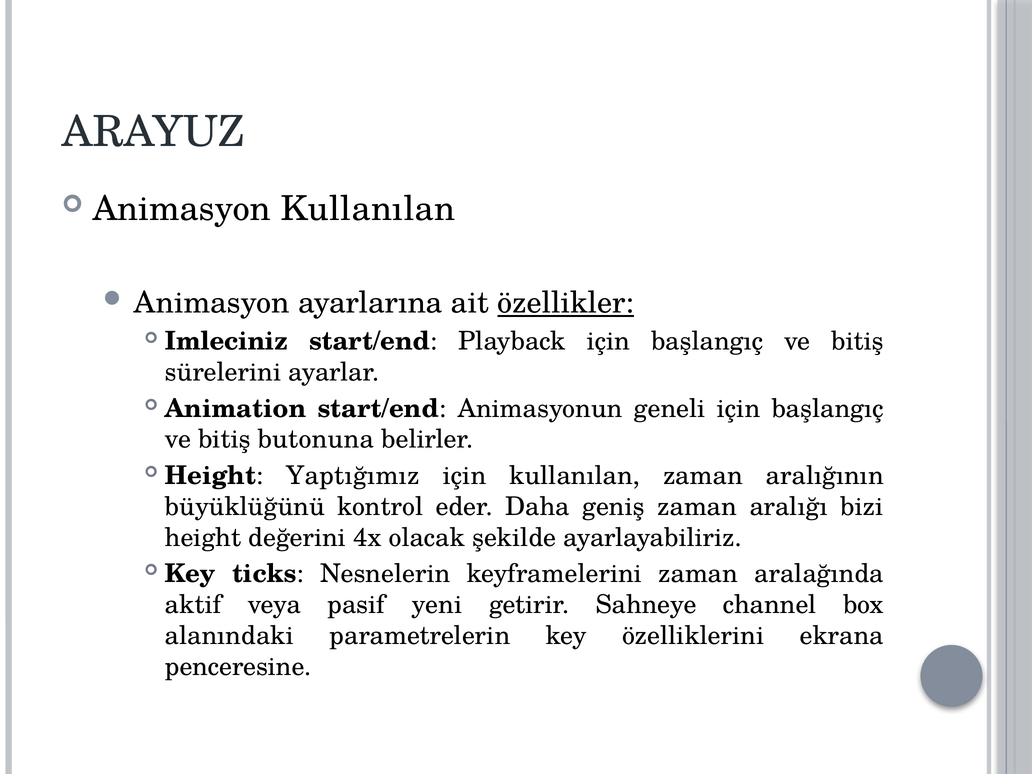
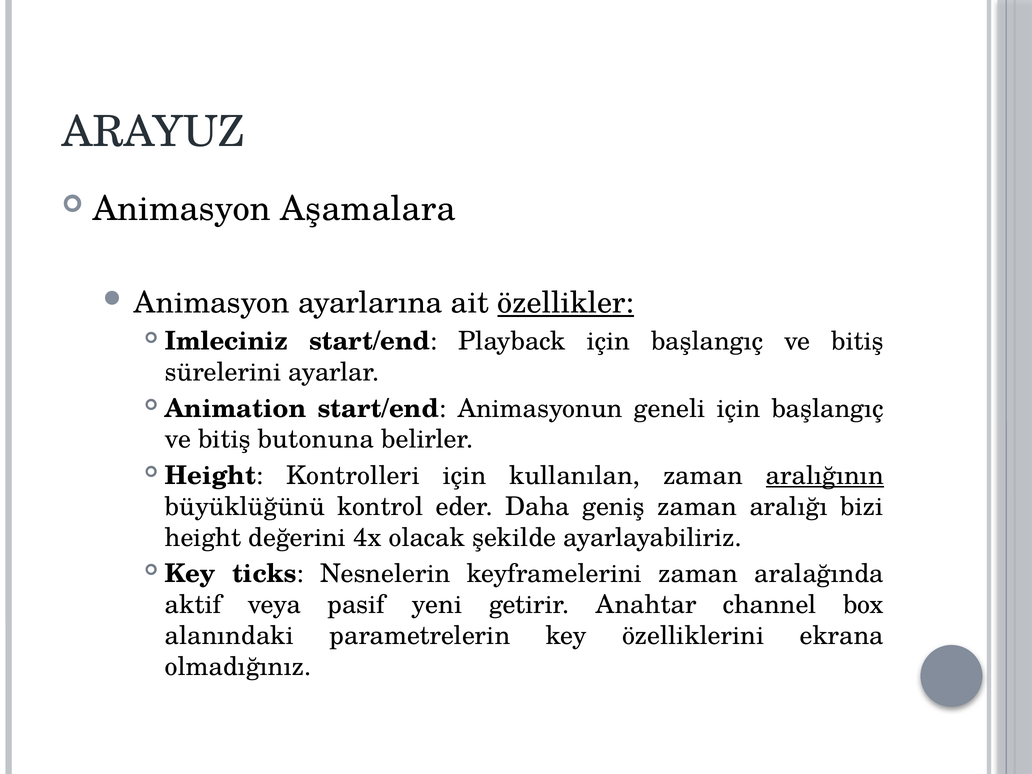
Animasyon Kullanılan: Kullanılan -> Aşamalara
Yaptığımız: Yaptığımız -> Kontrolleri
aralığının underline: none -> present
Sahneye: Sahneye -> Anahtar
penceresine: penceresine -> olmadığınız
